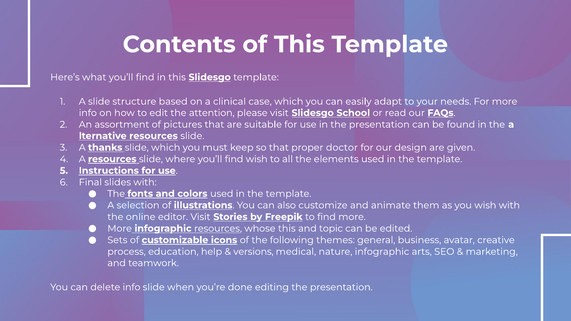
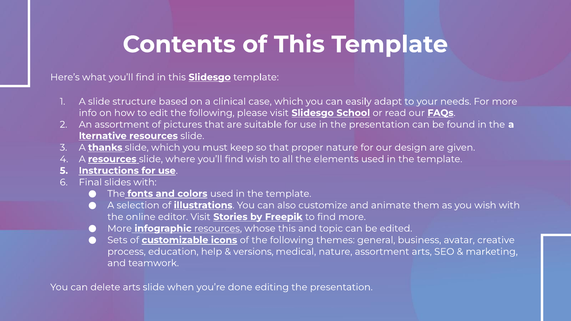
edit the attention: attention -> following
proper doctor: doctor -> nature
nature infographic: infographic -> assortment
delete info: info -> arts
